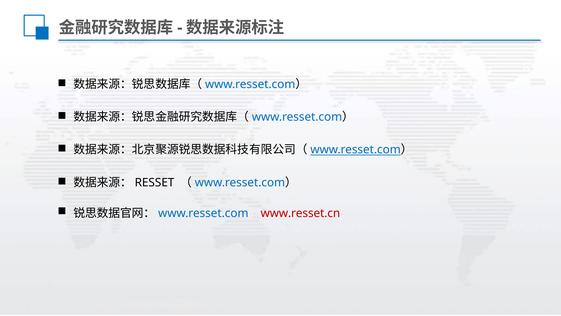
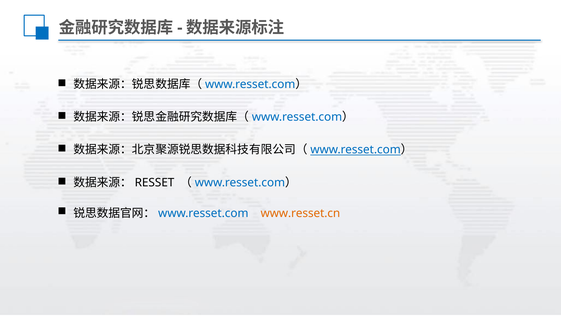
www.resset.cn colour: red -> orange
